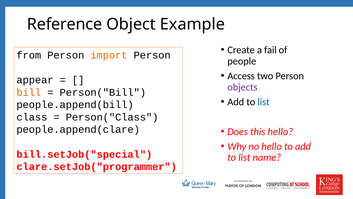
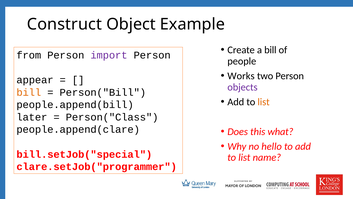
Reference: Reference -> Construct
a fail: fail -> bill
import colour: orange -> purple
Access: Access -> Works
list at (264, 102) colour: blue -> orange
class: class -> later
this hello: hello -> what
